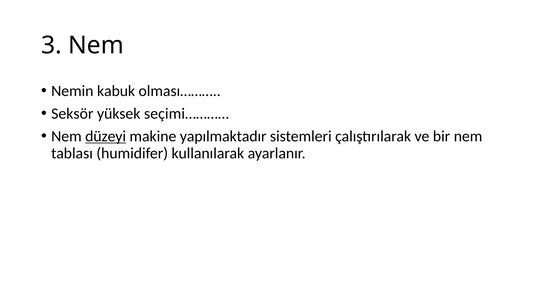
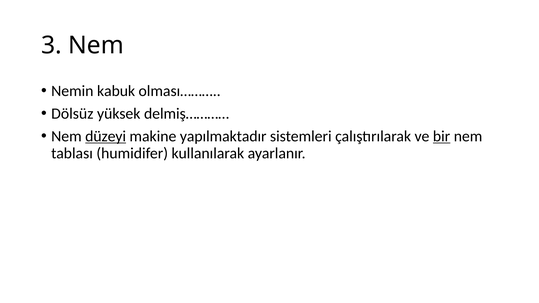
Seksör: Seksör -> Dölsüz
seçimi…………: seçimi………… -> delmiş…………
bir underline: none -> present
